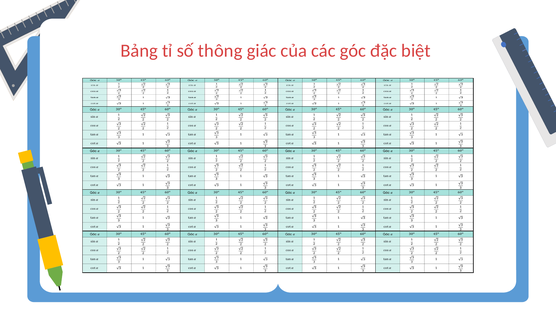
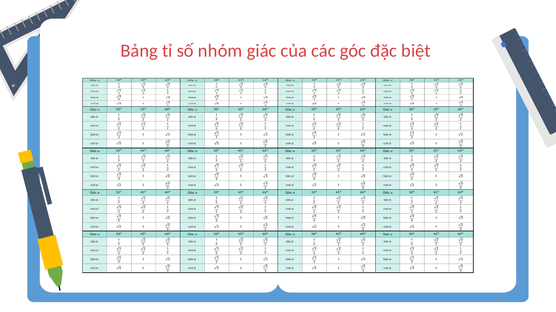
thông: thông -> nhóm
